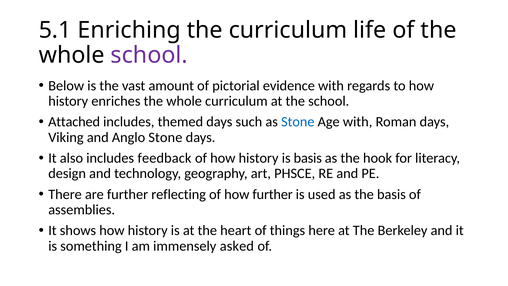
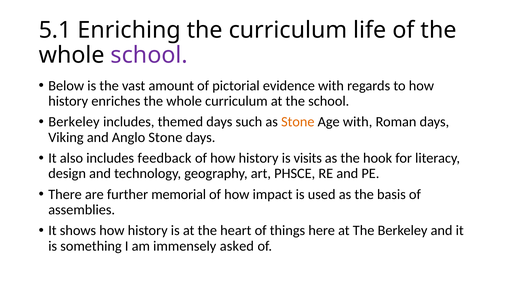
Attached at (74, 122): Attached -> Berkeley
Stone at (298, 122) colour: blue -> orange
is basis: basis -> visits
reflecting: reflecting -> memorial
how further: further -> impact
